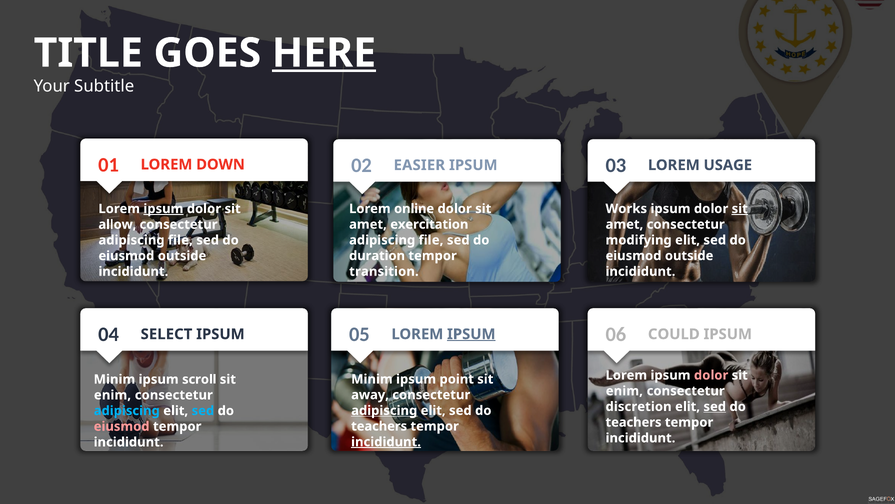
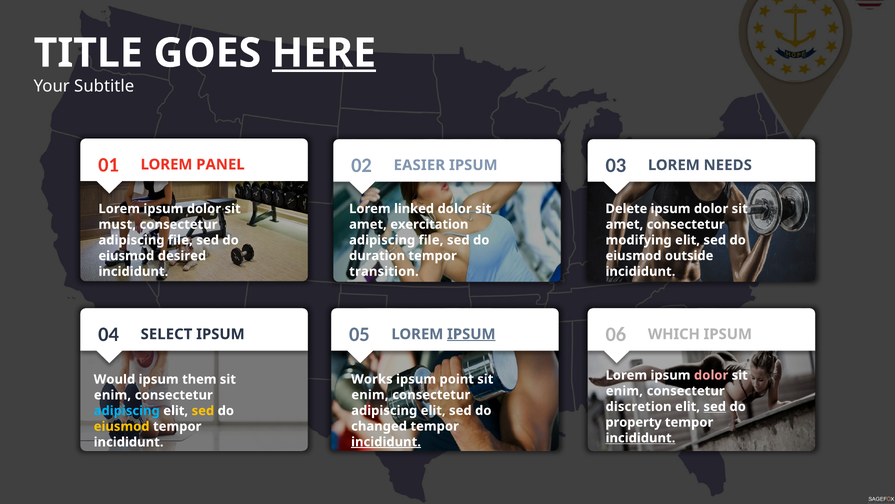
DOWN: DOWN -> PANEL
USAGE: USAGE -> NEEDS
ipsum at (163, 209) underline: present -> none
online: online -> linked
Works: Works -> Delete
sit at (740, 209) underline: present -> none
allow: allow -> must
outside at (182, 256): outside -> desired
COULD: COULD -> WHICH
Minim at (372, 379): Minim -> Works
Minim at (114, 379): Minim -> Would
scroll: scroll -> them
away at (370, 394): away -> enim
adipiscing at (384, 410) underline: present -> none
sed at (203, 410) colour: light blue -> yellow
teachers at (634, 422): teachers -> property
teachers at (379, 426): teachers -> changed
eiusmod at (122, 426) colour: pink -> yellow
incididunt at (640, 438) underline: none -> present
